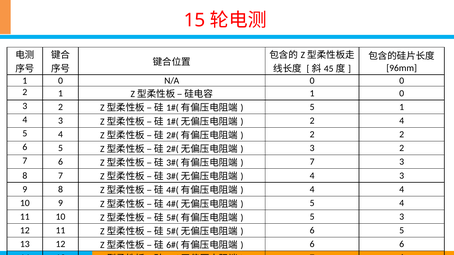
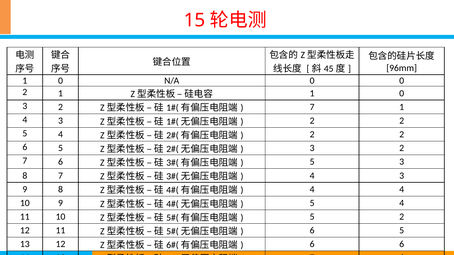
5 at (312, 107): 5 -> 7
4 at (402, 121): 4 -> 2
7 at (312, 162): 7 -> 5
5 3: 3 -> 2
